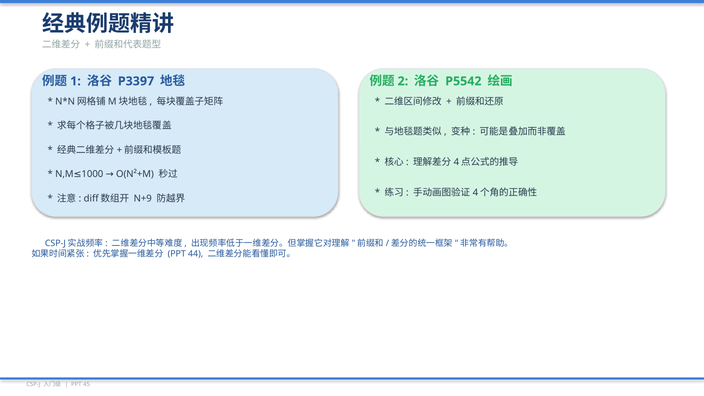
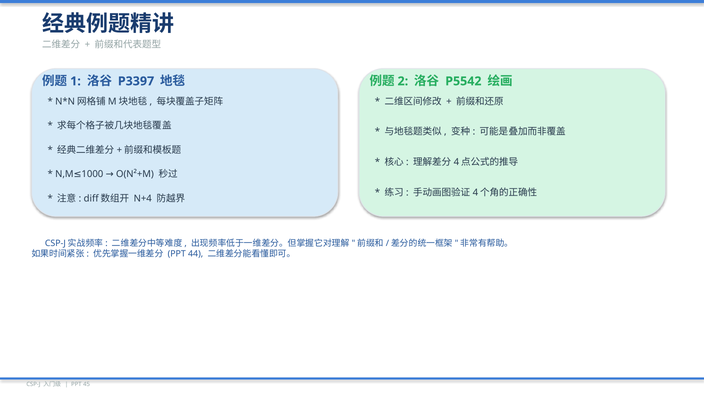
N+9: N+9 -> N+4
